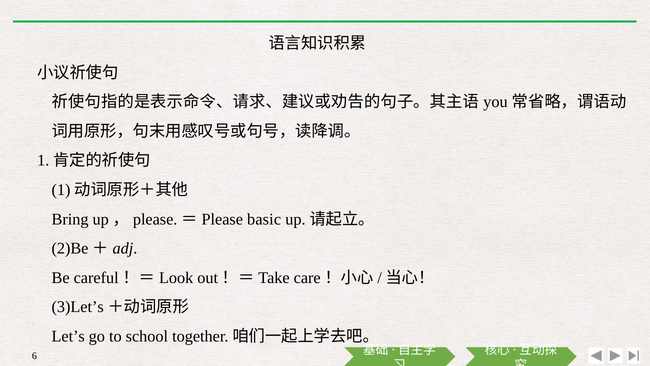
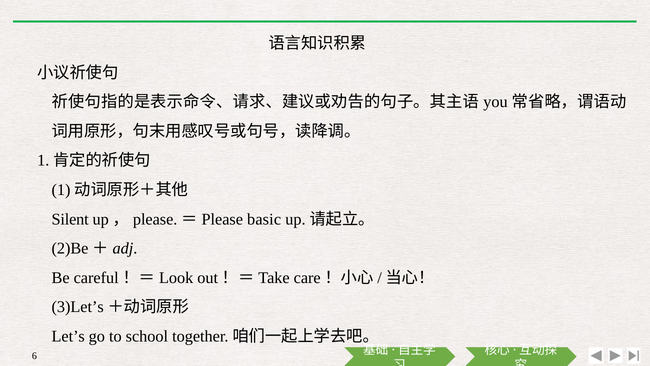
Bring: Bring -> Silent
